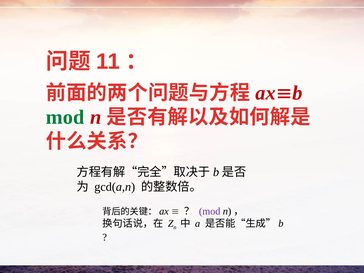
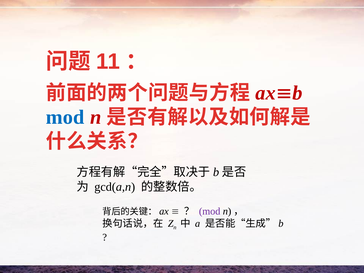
mod at (65, 117) colour: green -> blue
